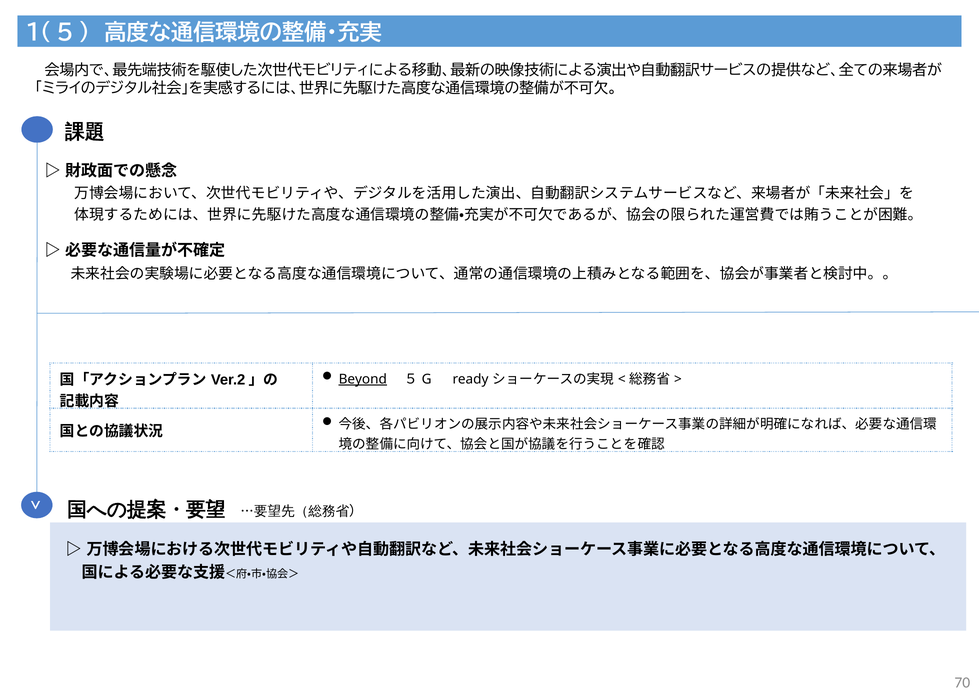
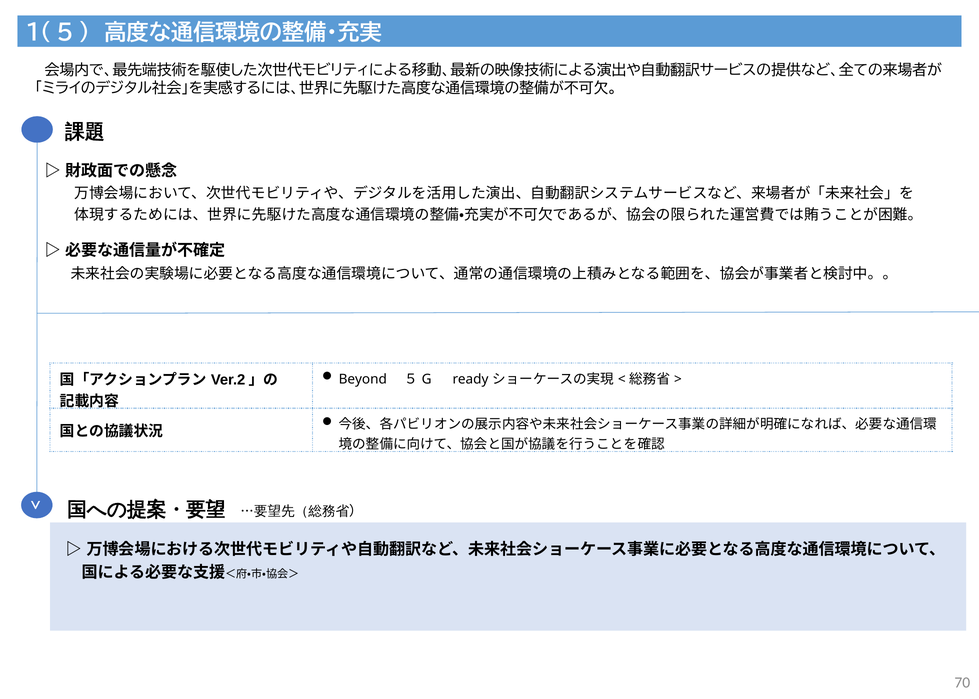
Beyond underline: present -> none
